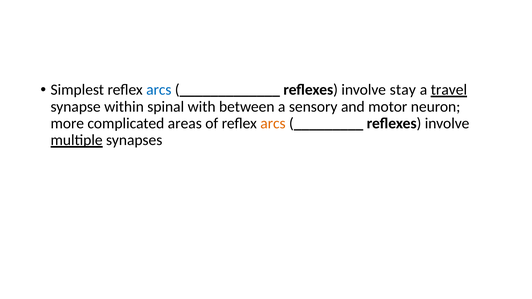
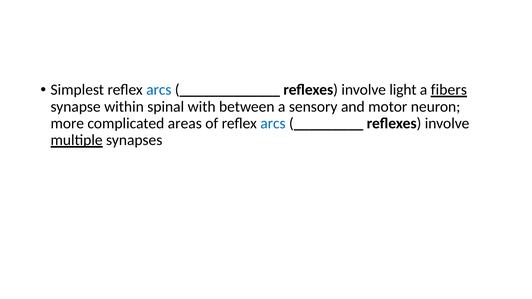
stay: stay -> light
travel: travel -> fibers
arcs at (273, 123) colour: orange -> blue
